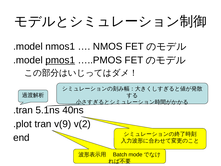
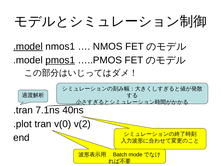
.model at (28, 46) underline: none -> present
5.1ns: 5.1ns -> 7.1ns
v(9: v(9 -> v(0
